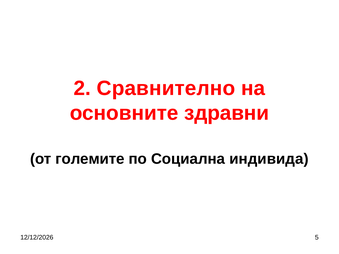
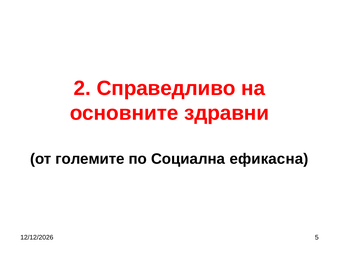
Сравнително: Сравнително -> Справедливо
индивида: индивида -> ефикасна
